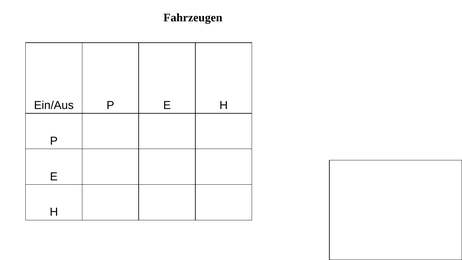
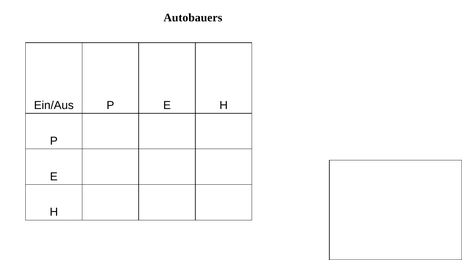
Fahrzeugen: Fahrzeugen -> Autobauers
